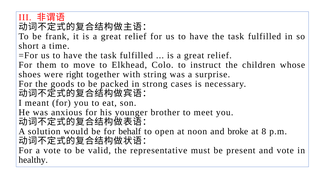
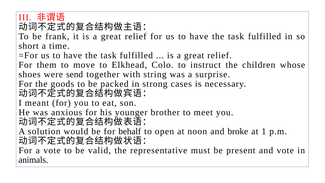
right: right -> send
8: 8 -> 1
healthy: healthy -> animals
